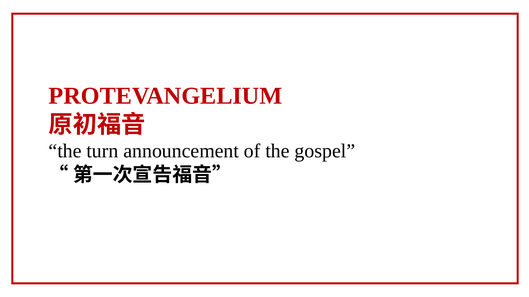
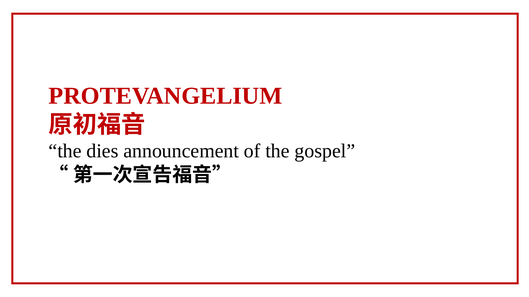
turn: turn -> dies
